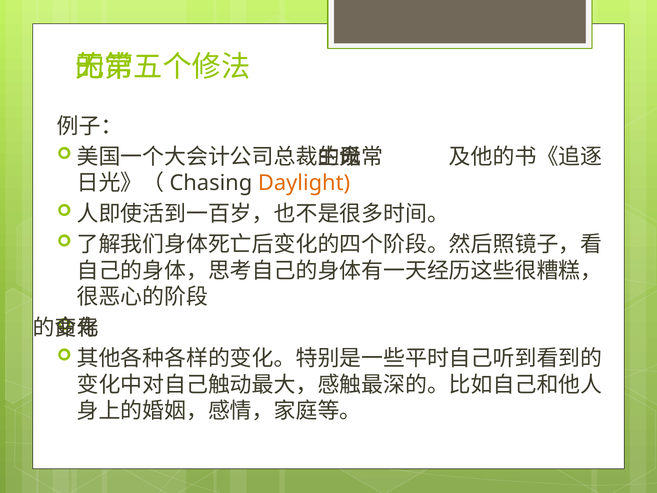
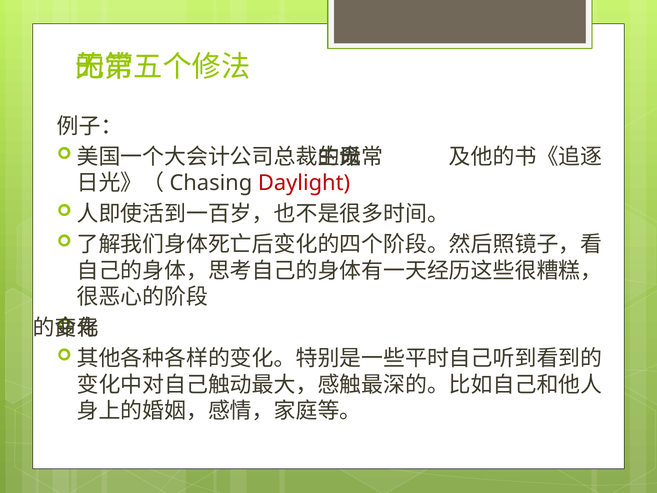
Daylight colour: orange -> red
